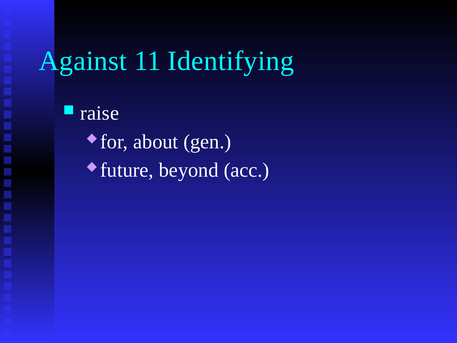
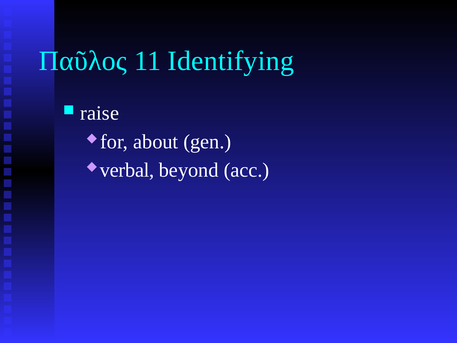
Against: Against -> Παῦλος
future: future -> verbal
